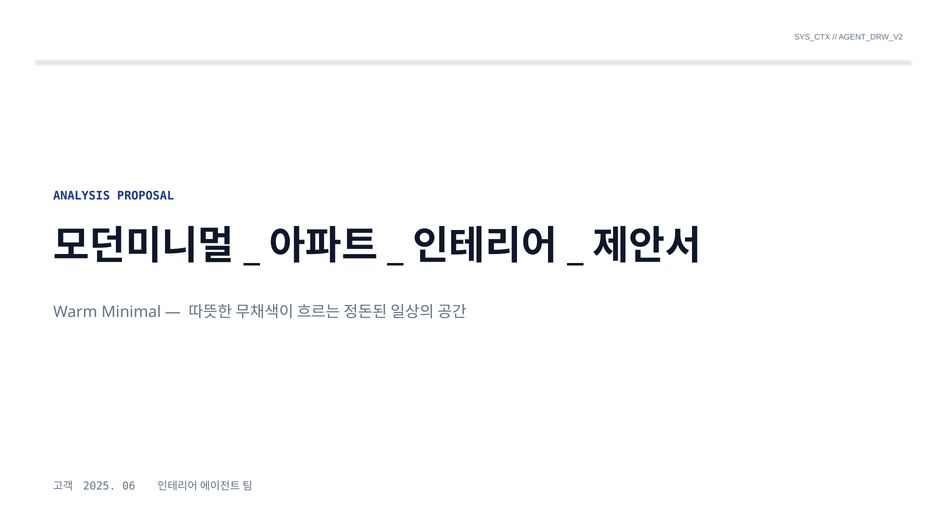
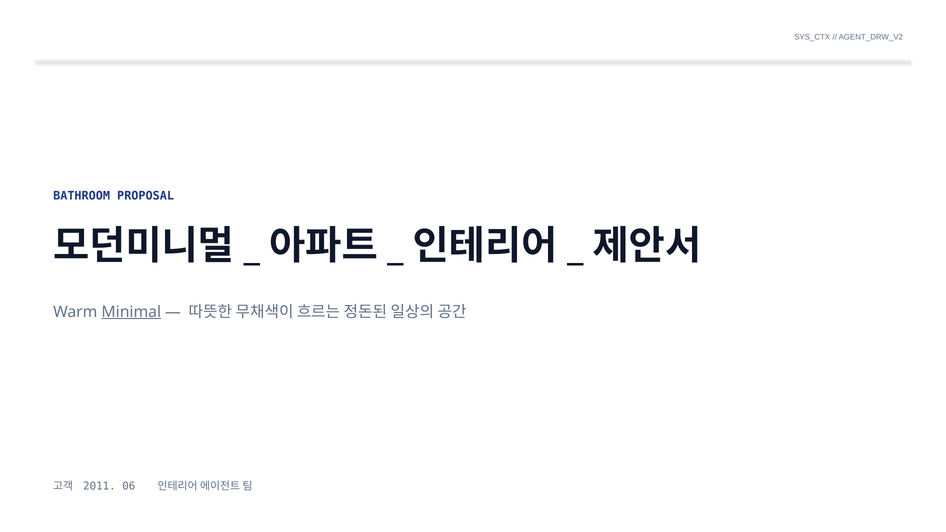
ANALYSIS: ANALYSIS -> BATHROOM
Minimal underline: none -> present
2025: 2025 -> 2011
